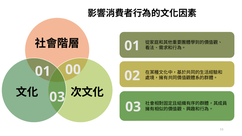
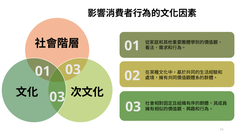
01 00: 00 -> 03
